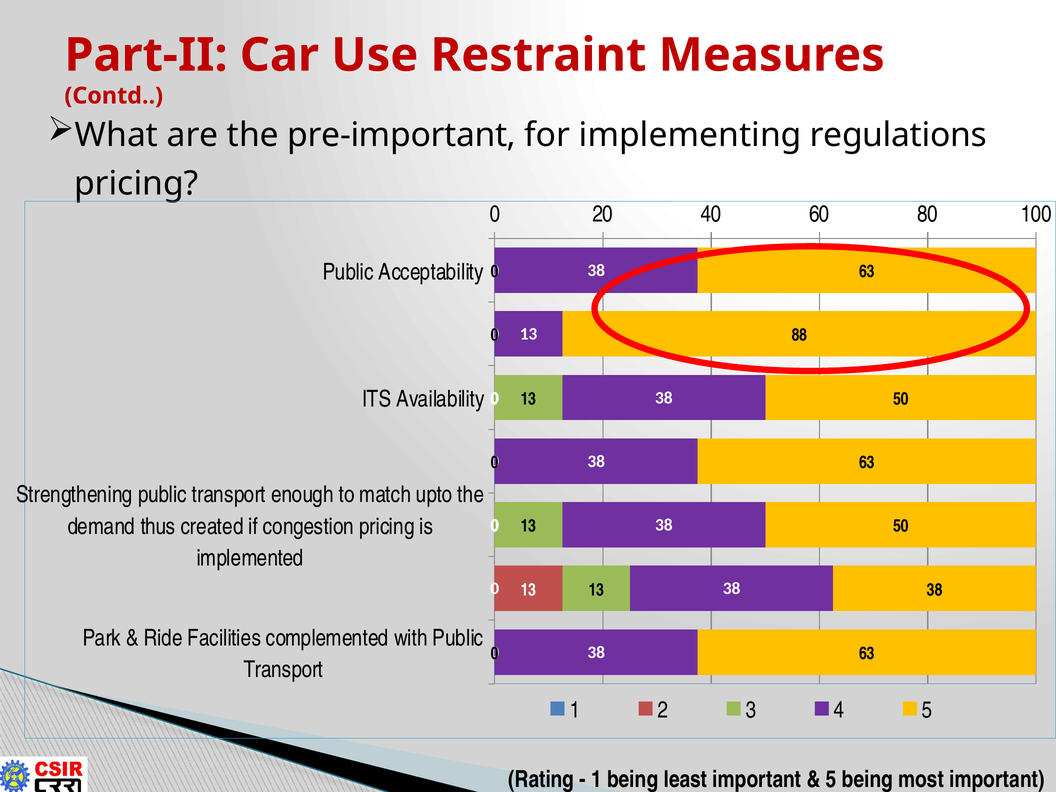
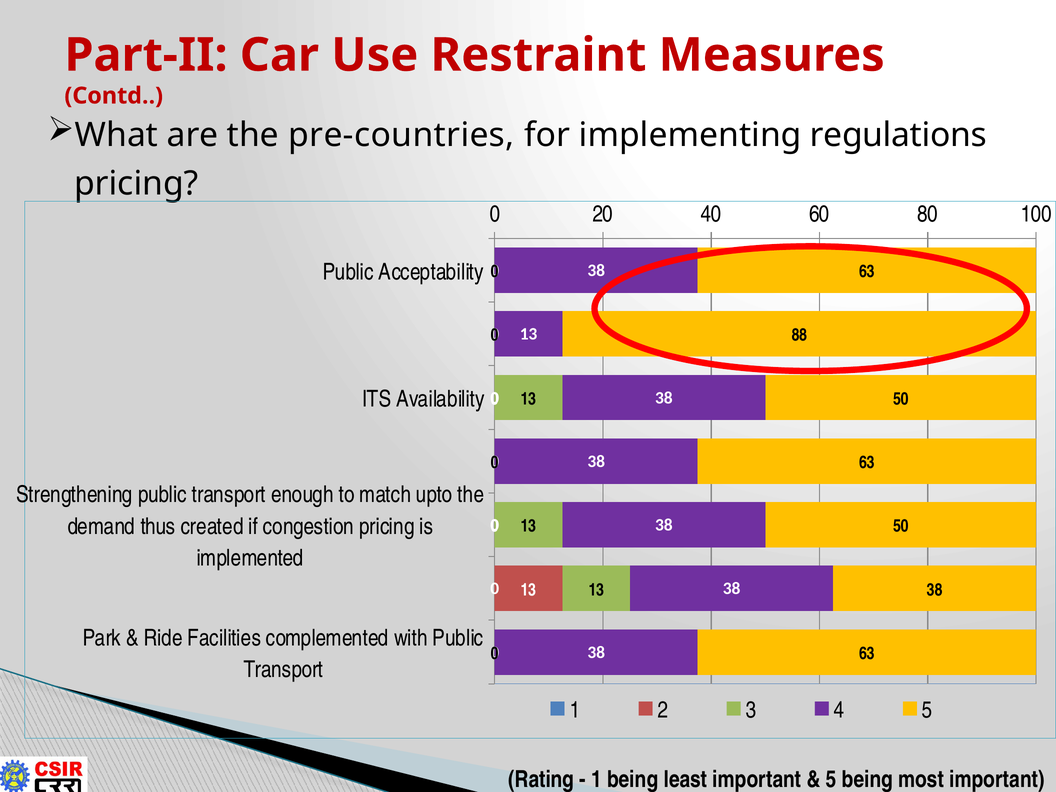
pre-important: pre-important -> pre-countries
